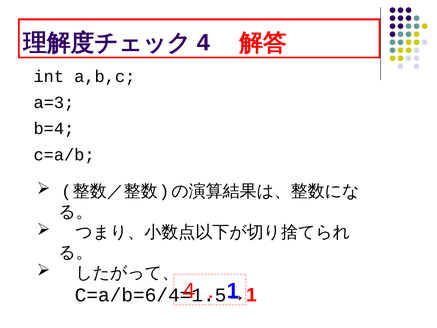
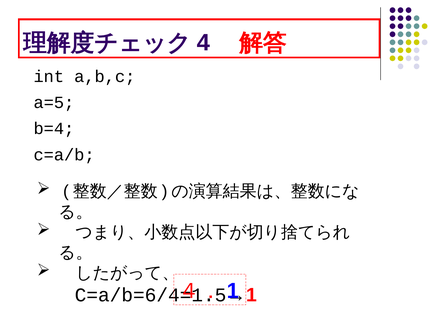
a=3: a=3 -> a=5
